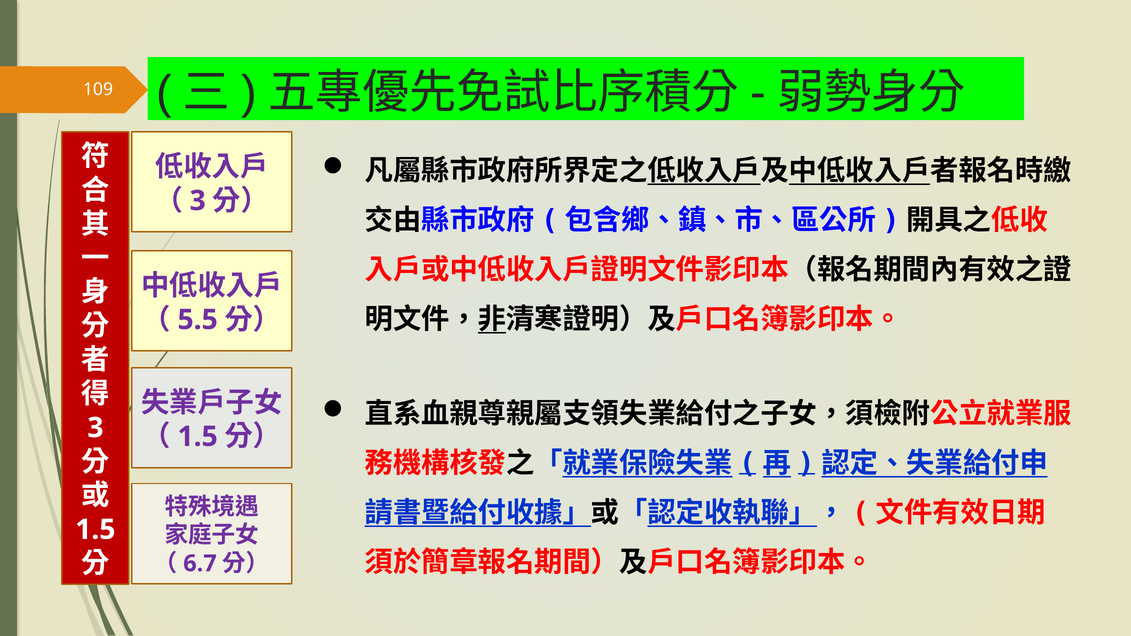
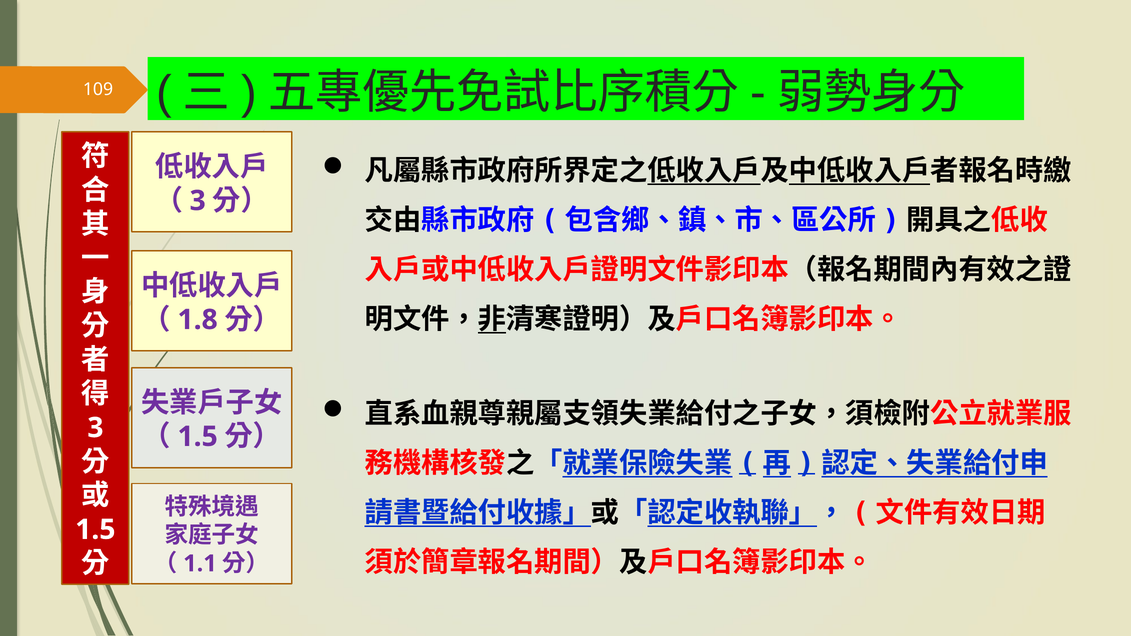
5.5: 5.5 -> 1.8
6.7: 6.7 -> 1.1
